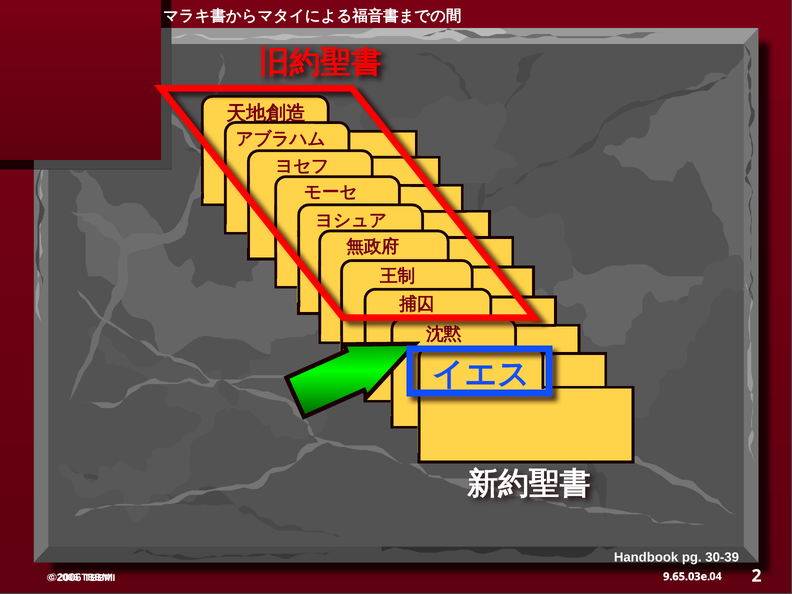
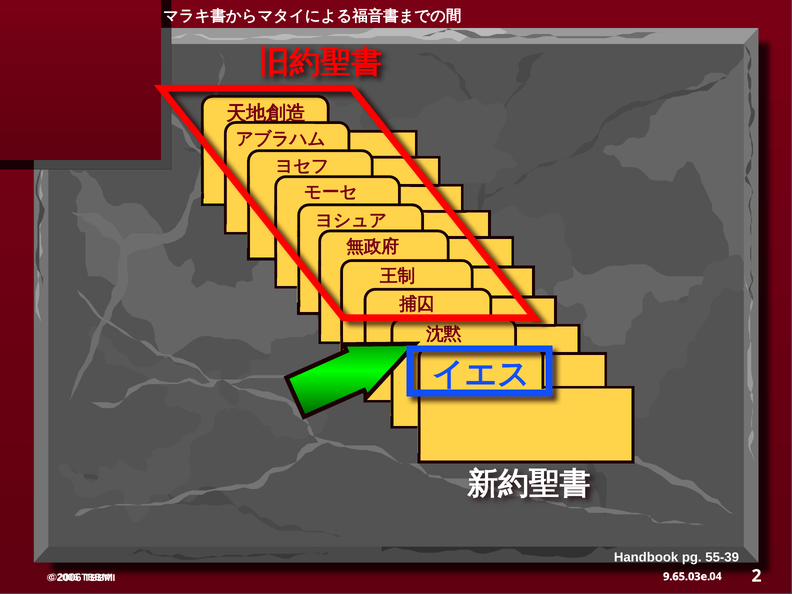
30-39: 30-39 -> 55-39
